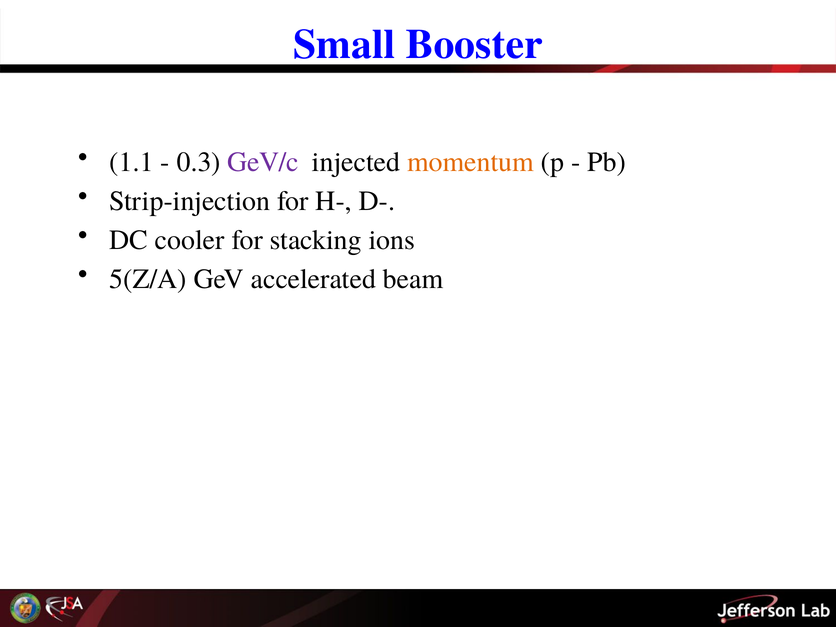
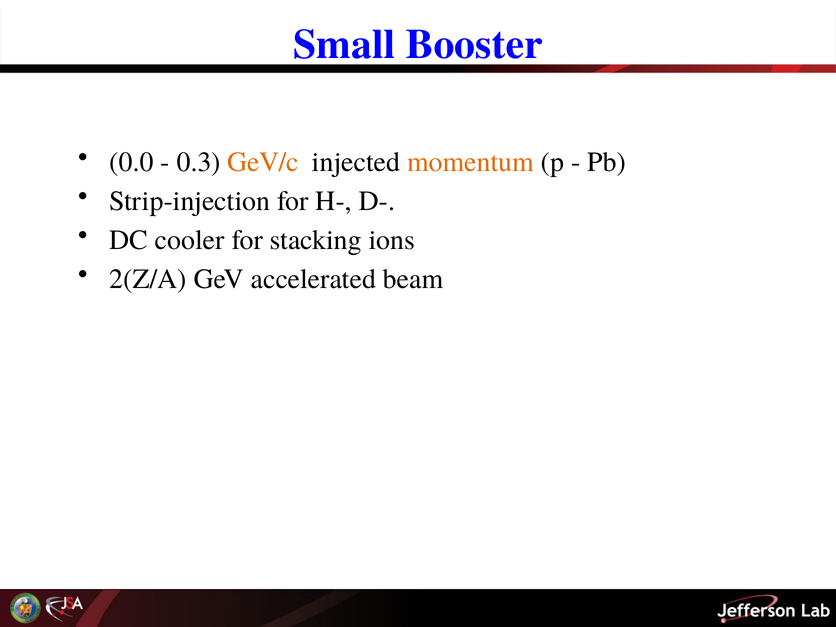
1.1: 1.1 -> 0.0
GeV/c colour: purple -> orange
5(Z/A: 5(Z/A -> 2(Z/A
